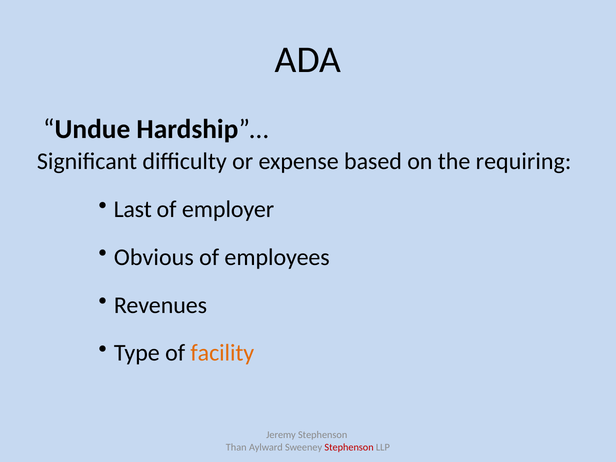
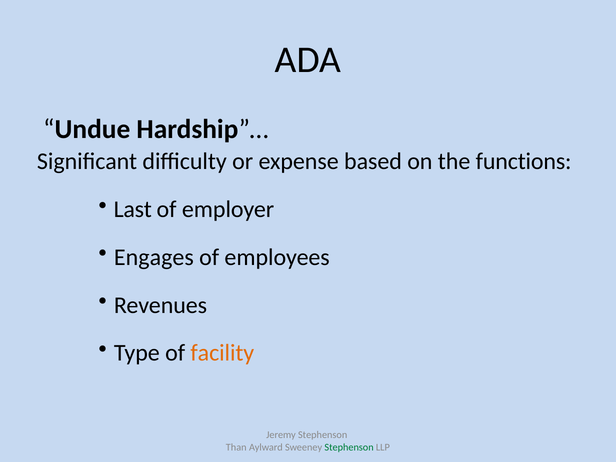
requiring: requiring -> functions
Obvious: Obvious -> Engages
Stephenson at (349, 447) colour: red -> green
